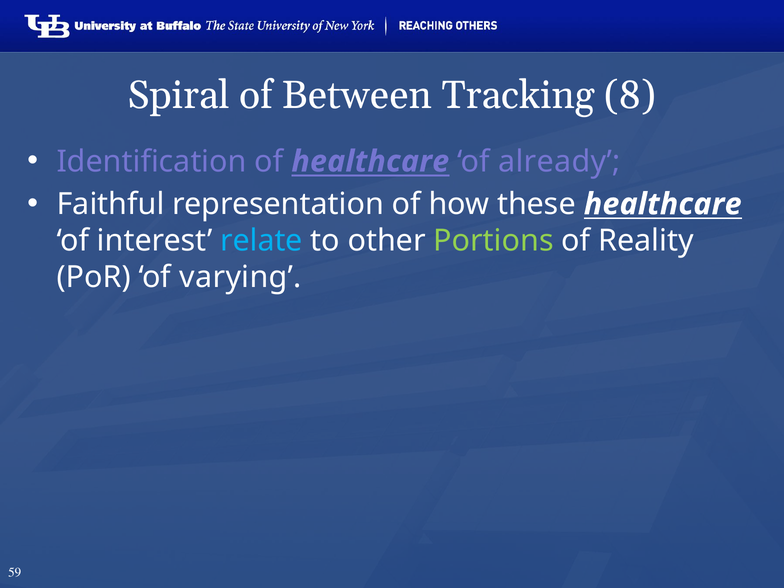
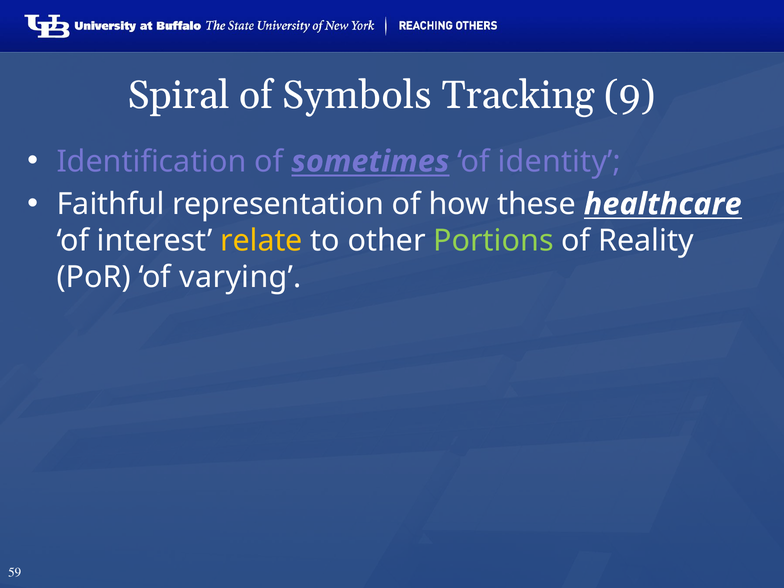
Between: Between -> Symbols
8: 8 -> 9
of healthcare: healthcare -> sometimes
already: already -> identity
relate colour: light blue -> yellow
